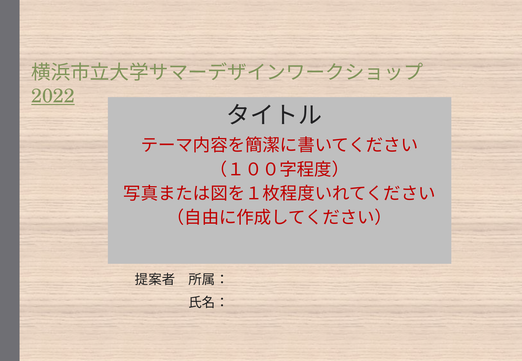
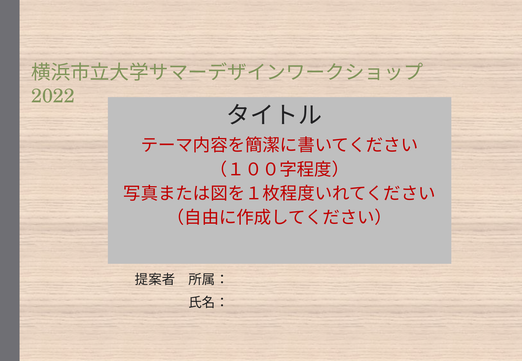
2022 underline: present -> none
